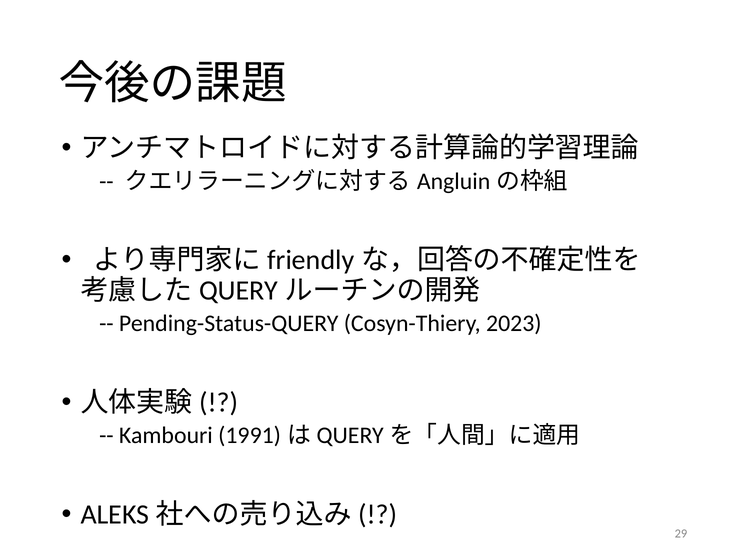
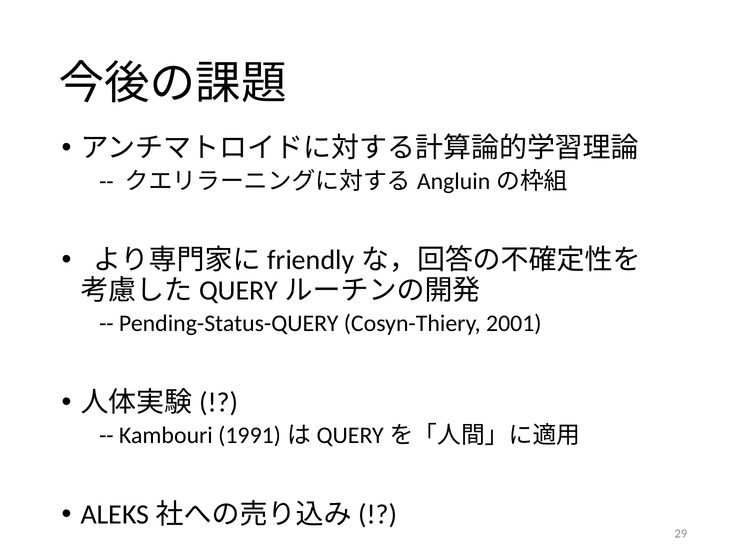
2023: 2023 -> 2001
